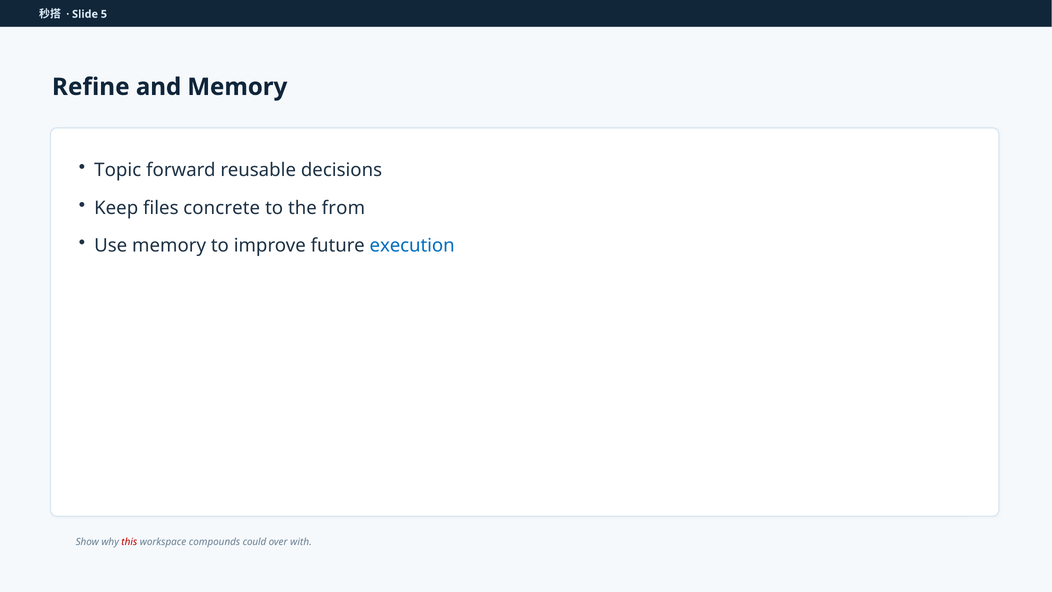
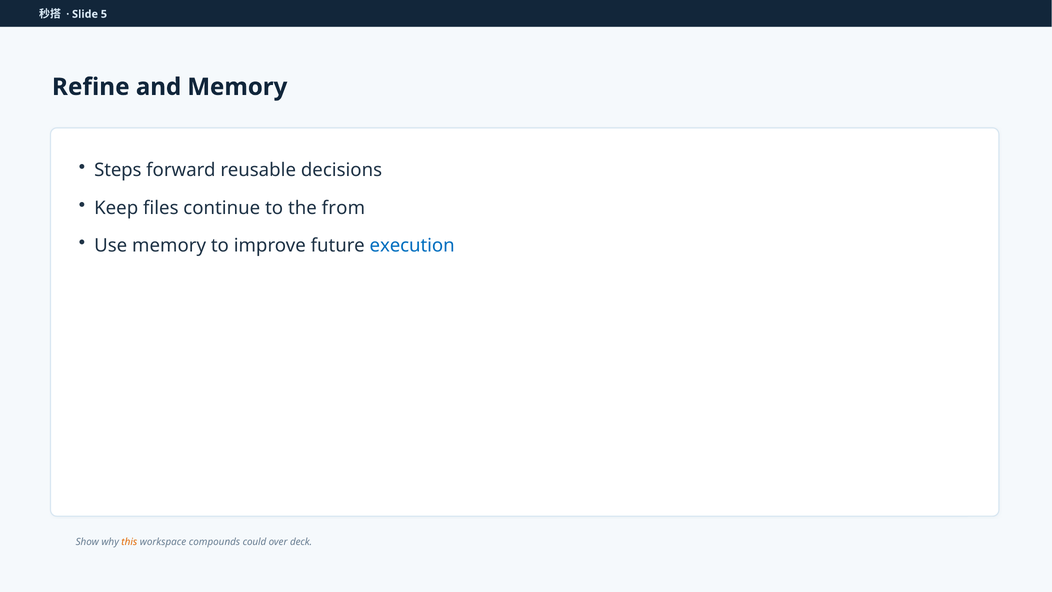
Topic: Topic -> Steps
concrete: concrete -> continue
this colour: red -> orange
with: with -> deck
